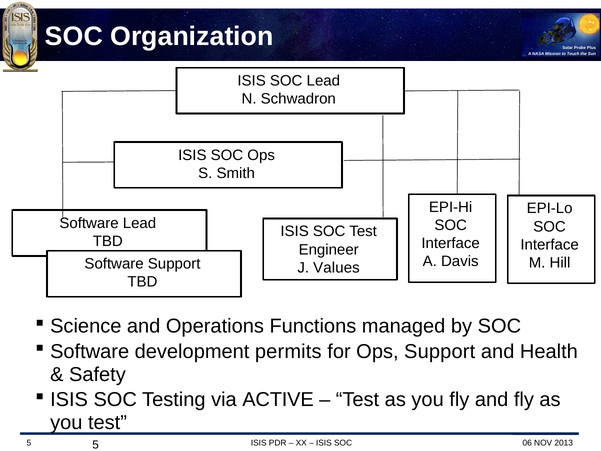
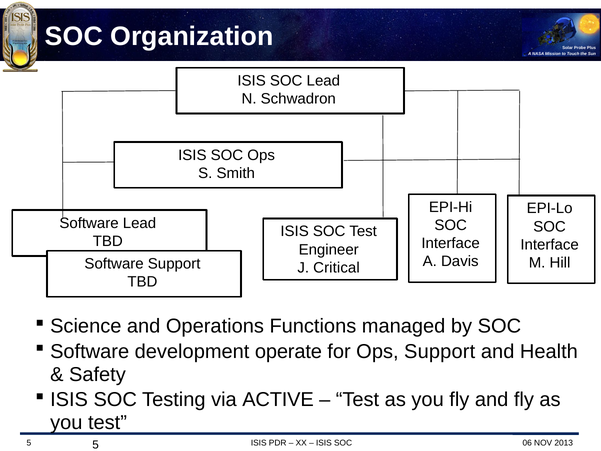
Values: Values -> Critical
permits: permits -> operate
